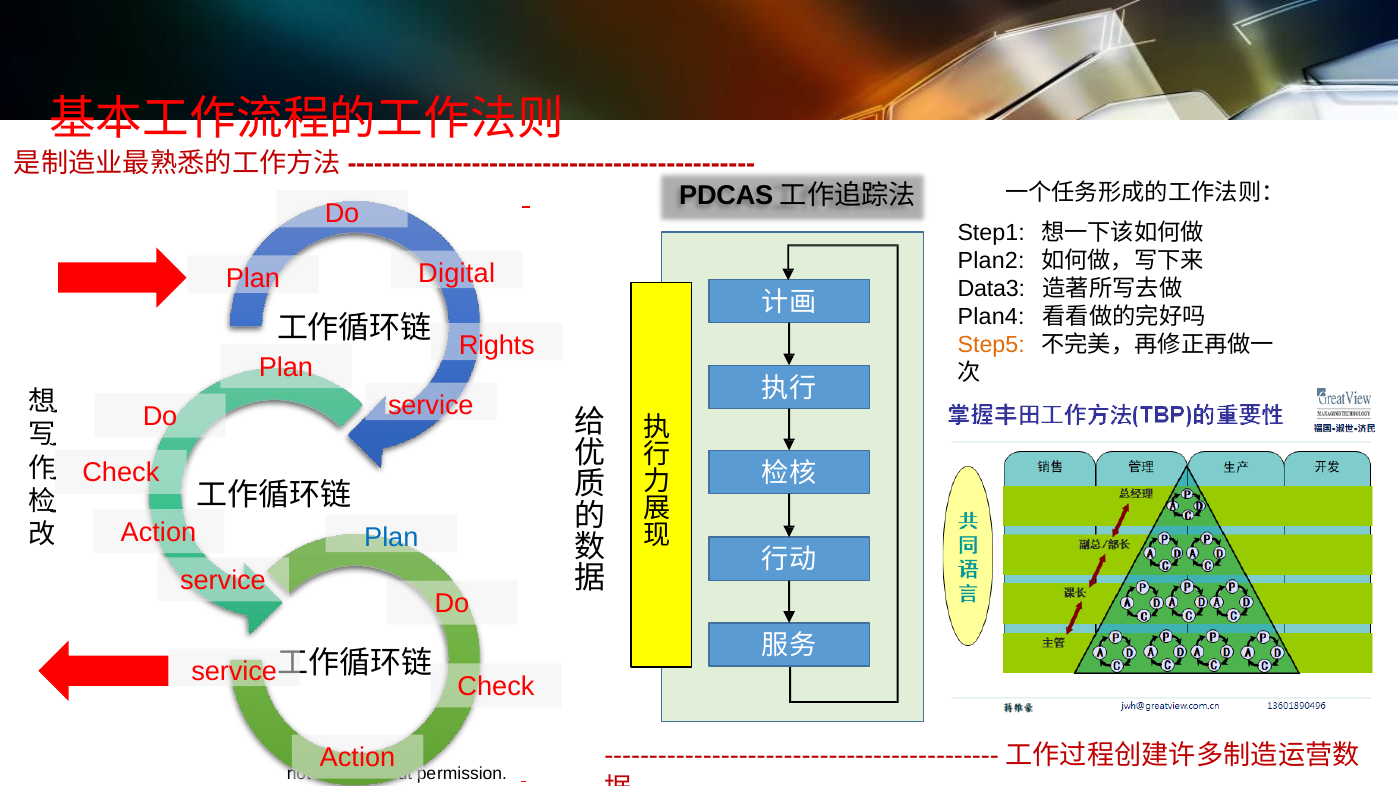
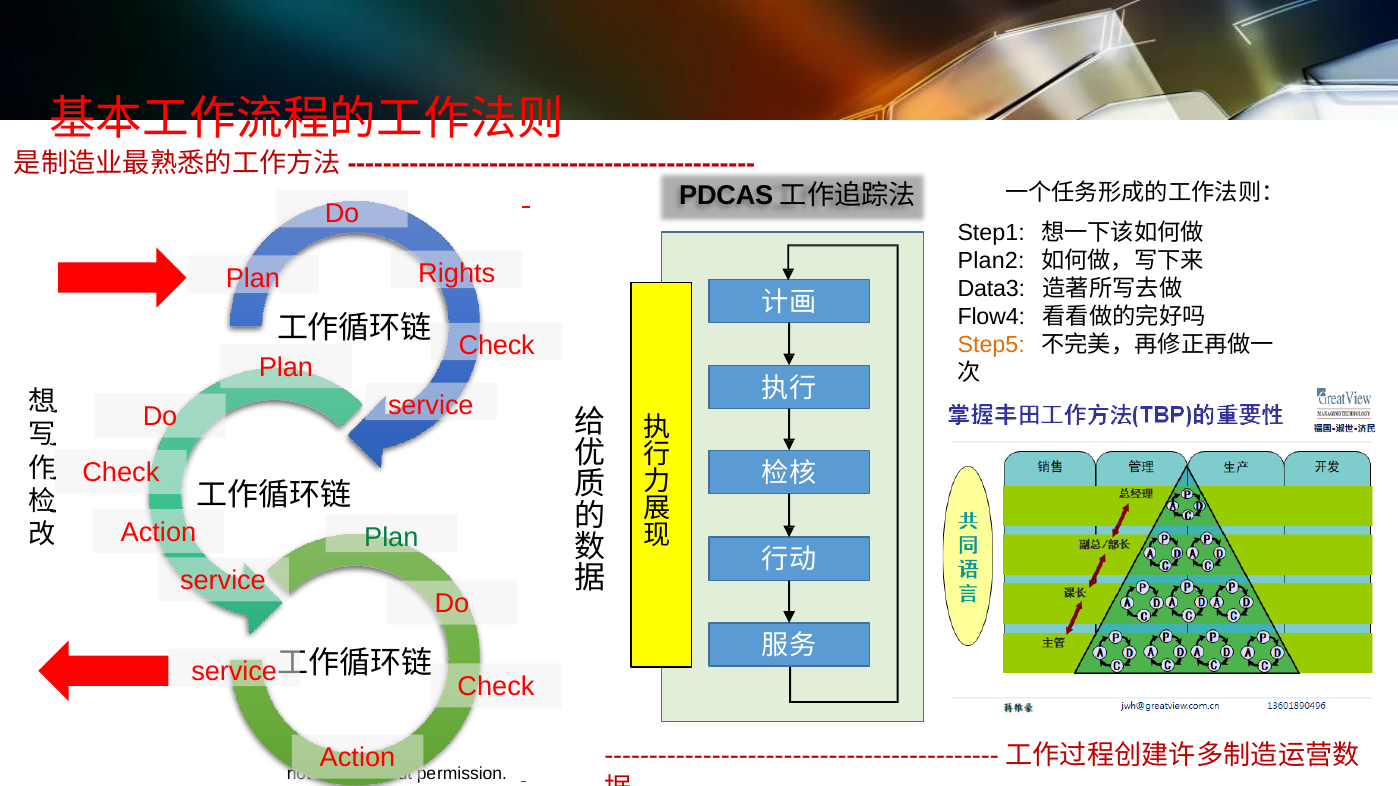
Digital: Digital -> Rights
Plan4: Plan4 -> Flow4
Rights at (497, 346): Rights -> Check
Plan at (391, 538) colour: blue -> green
